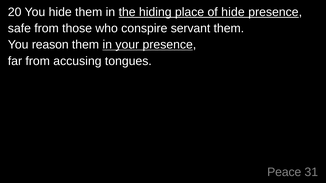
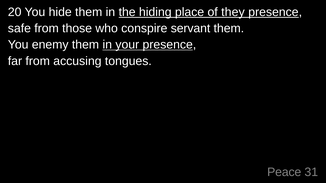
of hide: hide -> they
reason: reason -> enemy
